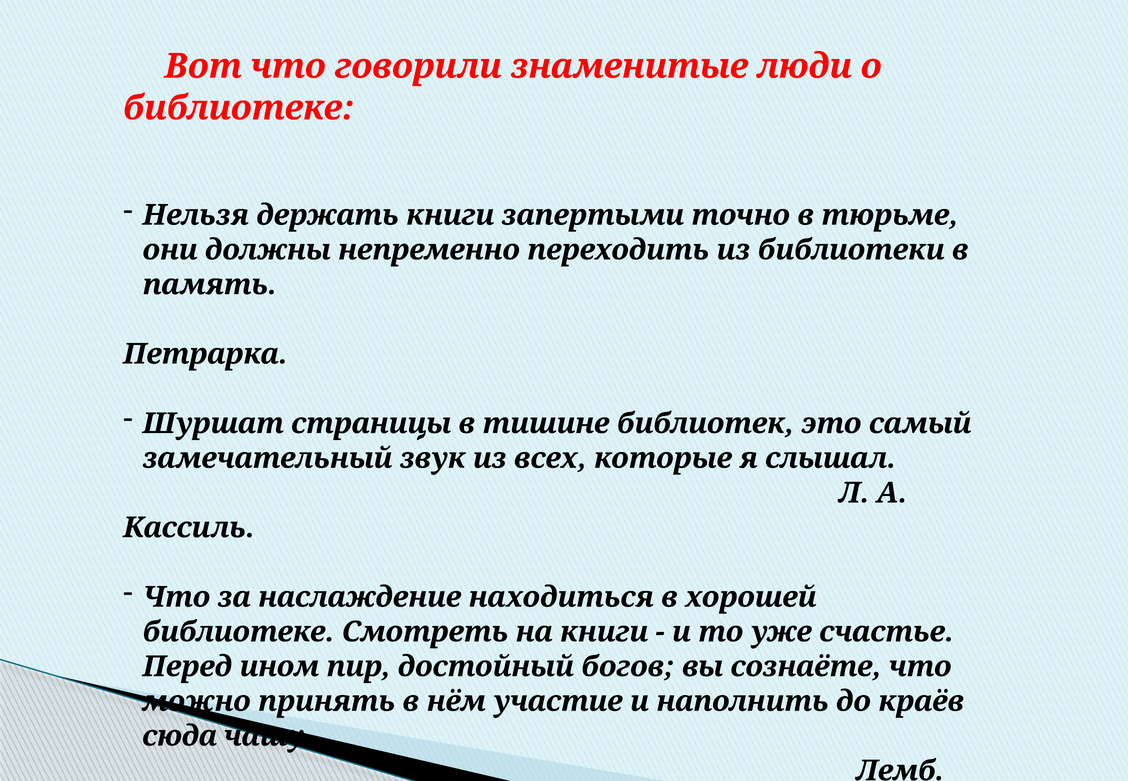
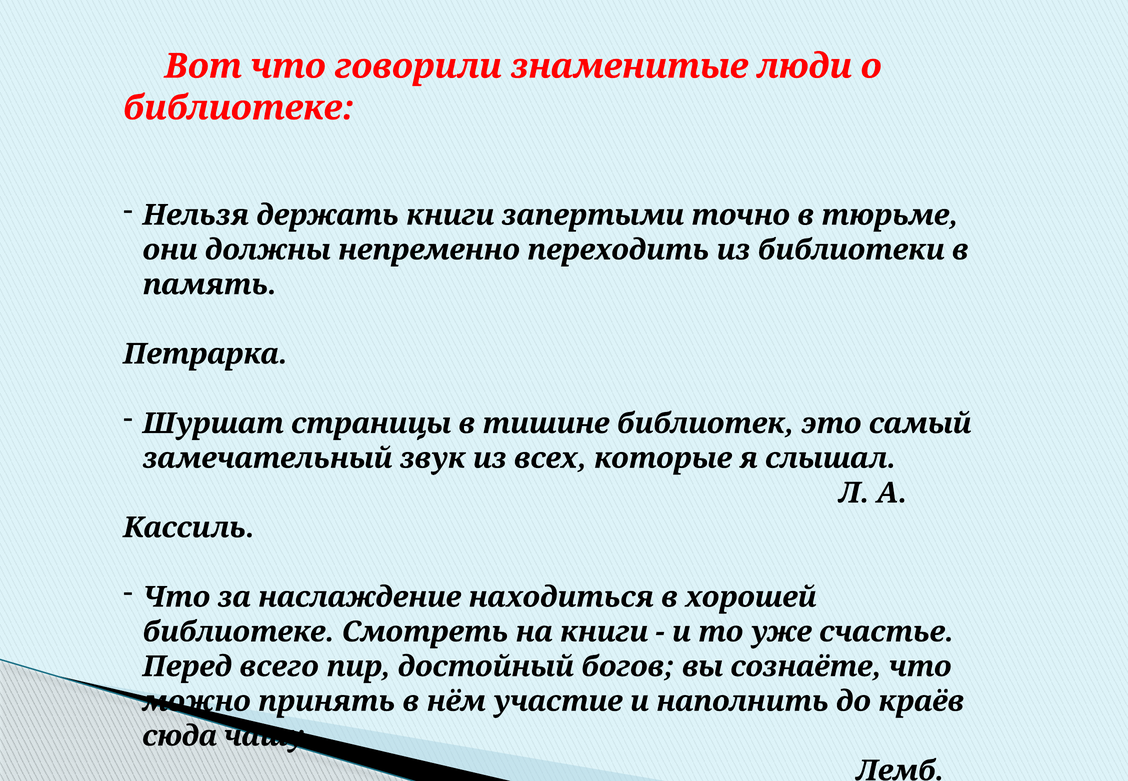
ином: ином -> всего
